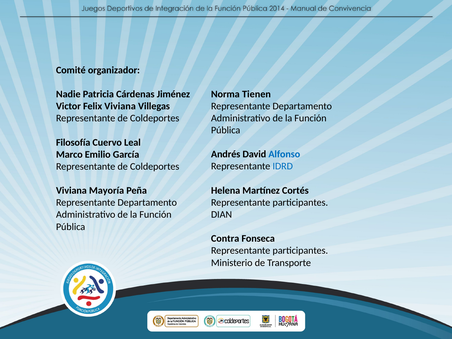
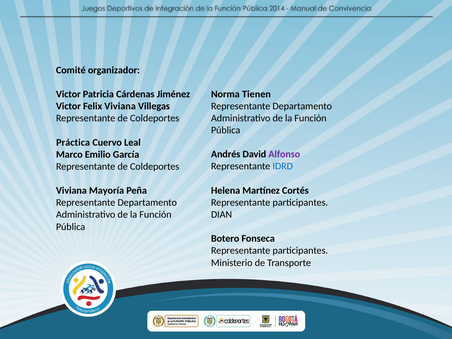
Nadie at (68, 94): Nadie -> Victor
Filosofía: Filosofía -> Práctica
Alfonso colour: blue -> purple
Contra: Contra -> Botero
